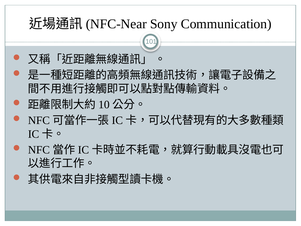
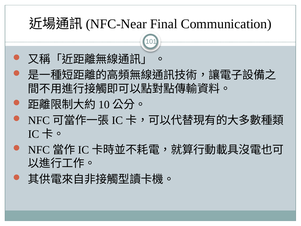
Sony: Sony -> Final
